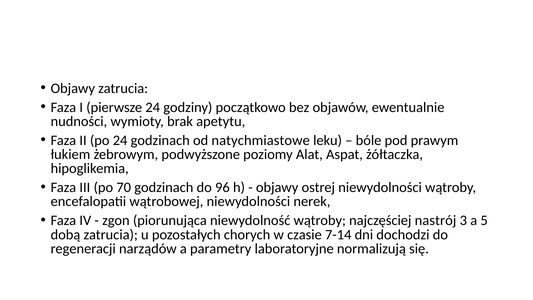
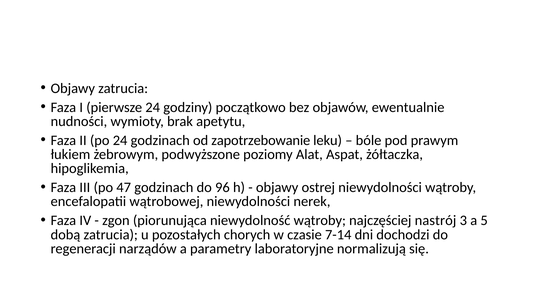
natychmiastowe: natychmiastowe -> zapotrzebowanie
70: 70 -> 47
